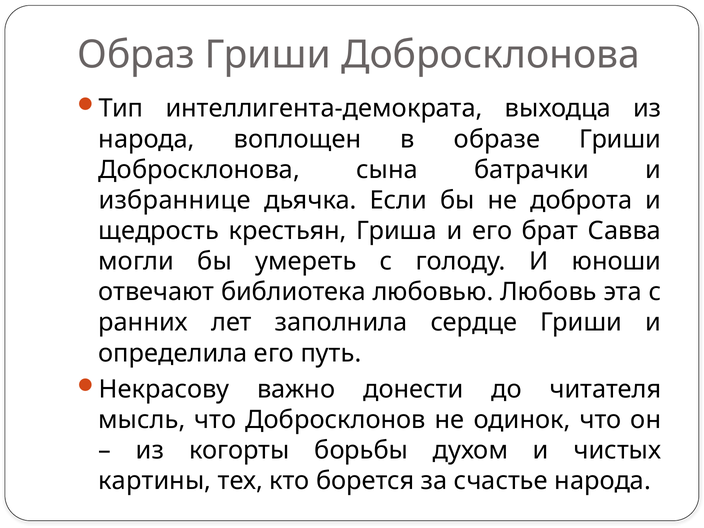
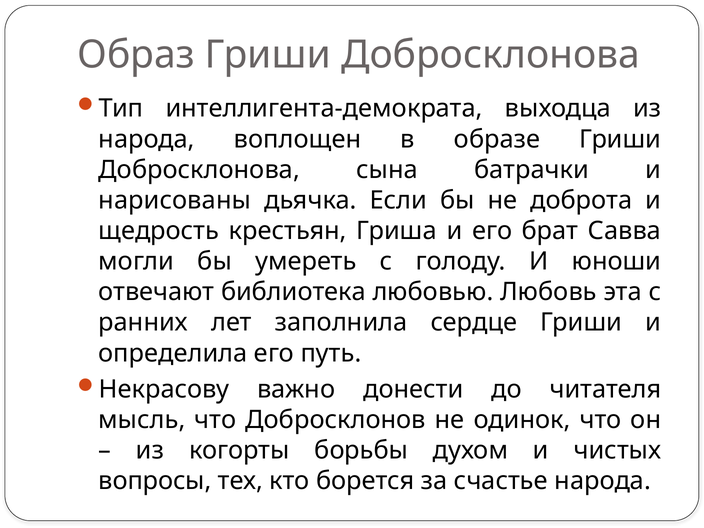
избраннице: избраннице -> нарисованы
картины: картины -> вопросы
